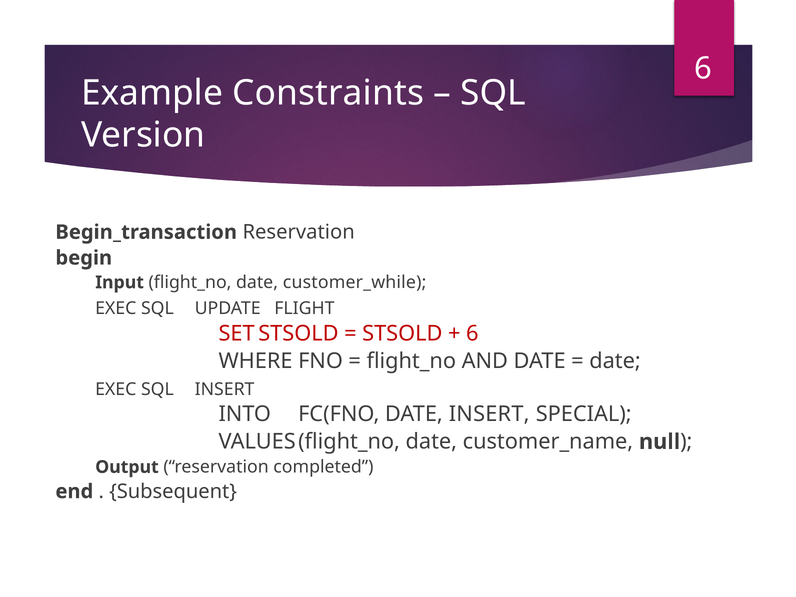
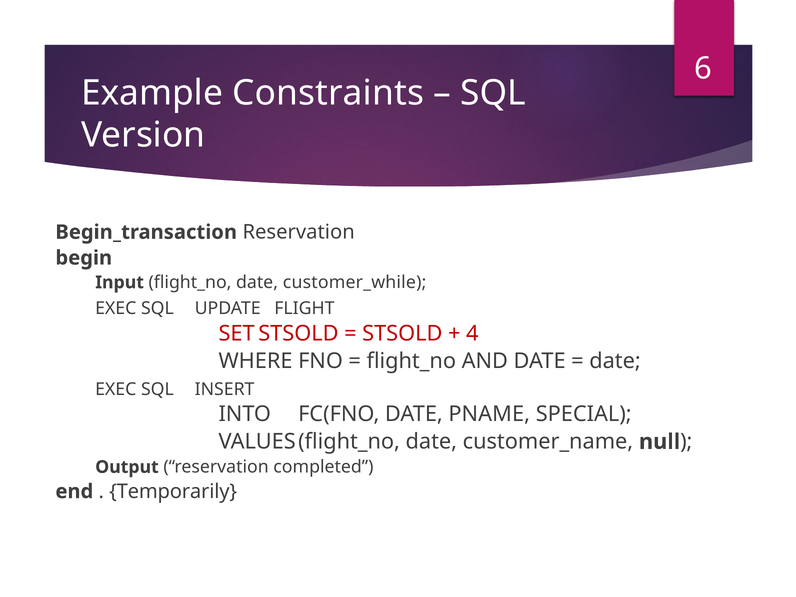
6 at (472, 334): 6 -> 4
DATE INSERT: INSERT -> PNAME
Subsequent: Subsequent -> Temporarily
